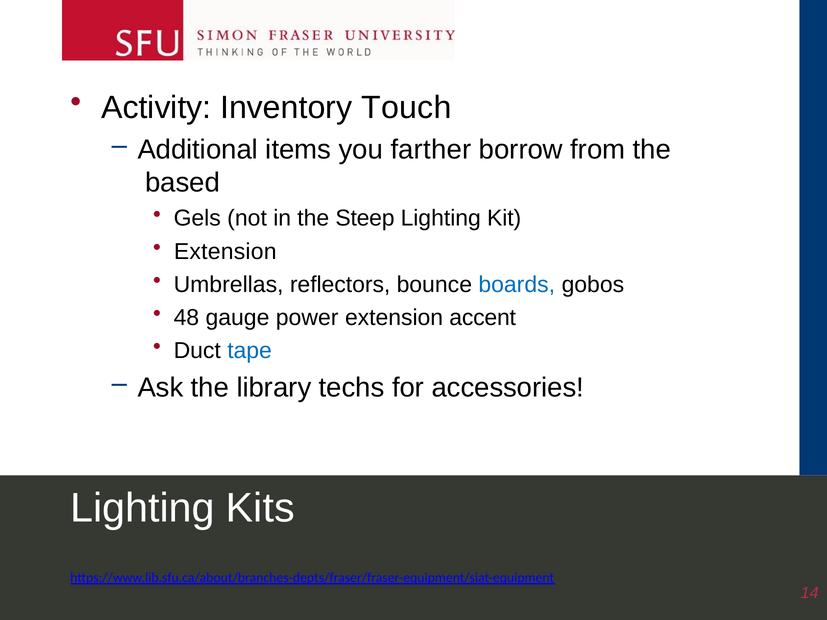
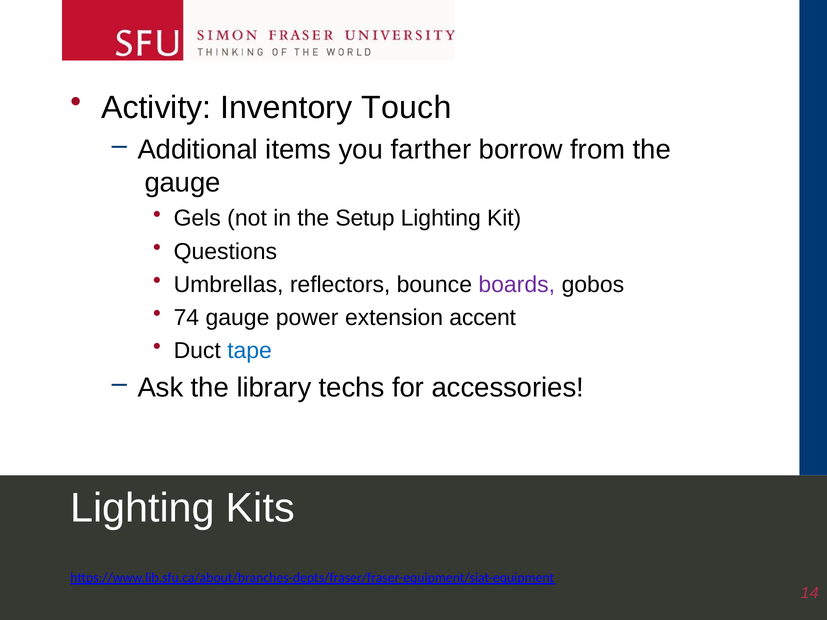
based at (183, 183): based -> gauge
Steep: Steep -> Setup
Extension at (225, 252): Extension -> Questions
boards colour: blue -> purple
48: 48 -> 74
